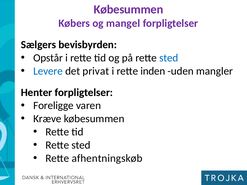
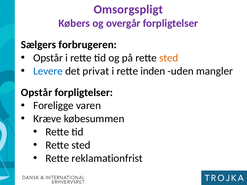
Købesummen at (128, 9): Købesummen -> Omsorgspligt
mangel: mangel -> overgår
bevisbyrden: bevisbyrden -> forbrugeren
sted at (169, 58) colour: blue -> orange
Henter at (37, 93): Henter -> Opstår
afhentningskøb: afhentningskøb -> reklamationfrist
